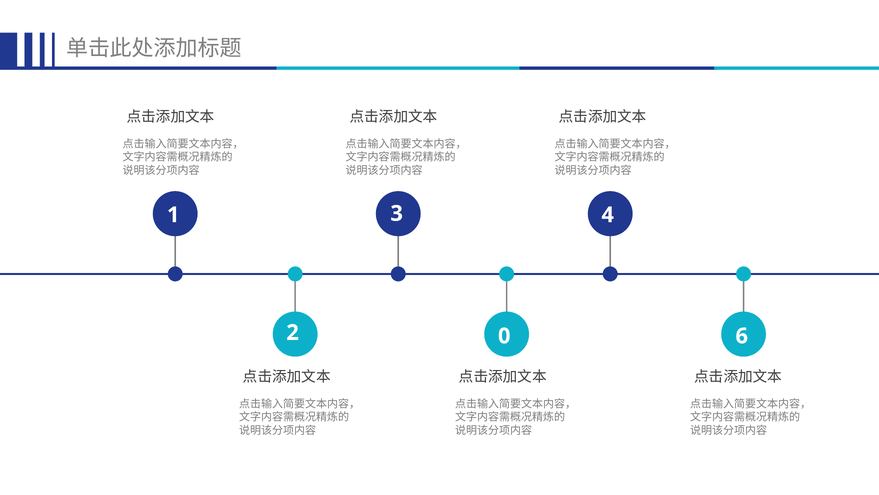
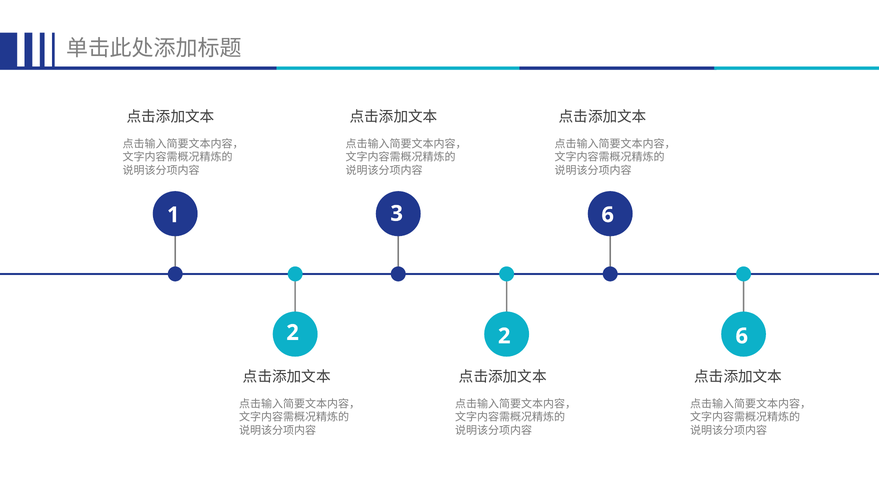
3 4: 4 -> 6
2 0: 0 -> 2
